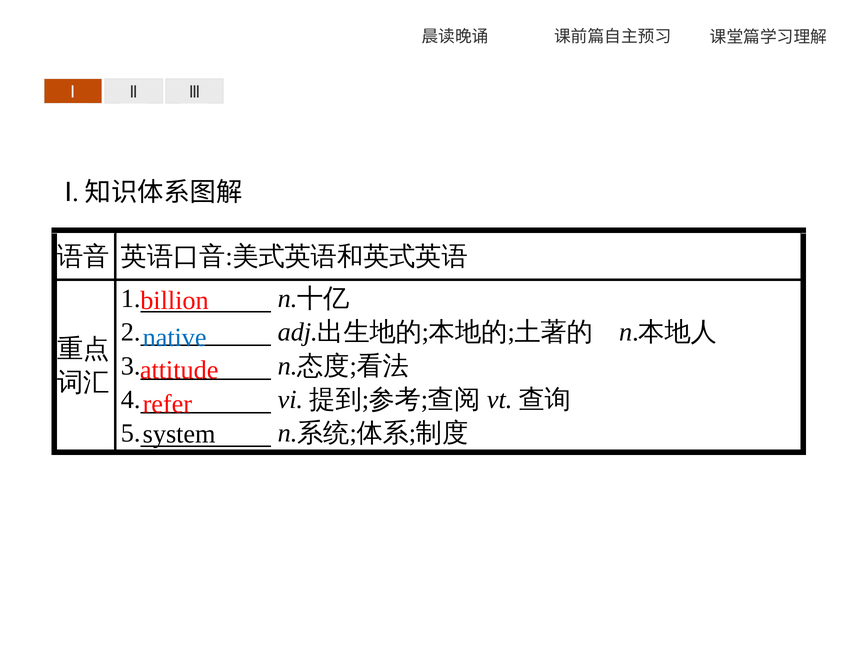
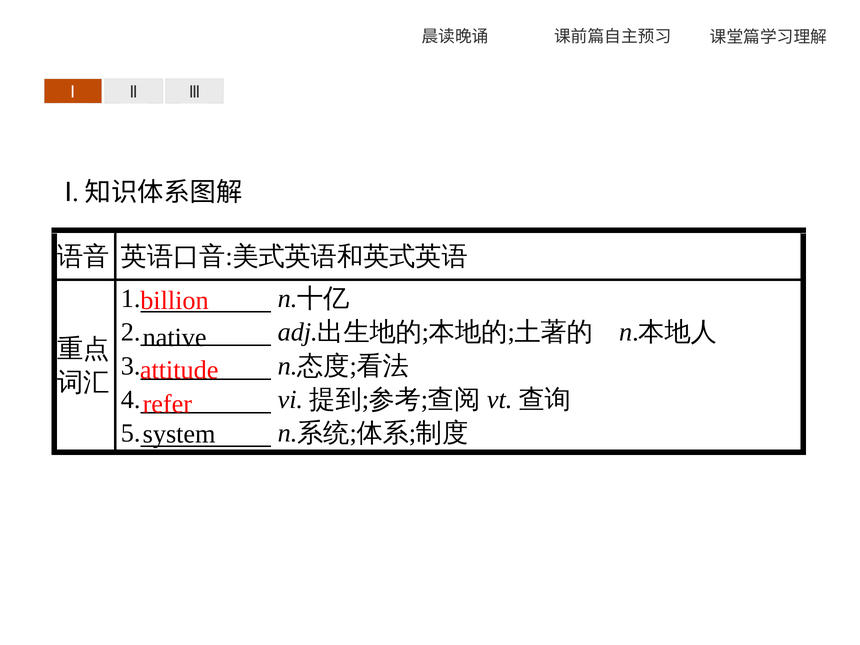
native colour: blue -> black
